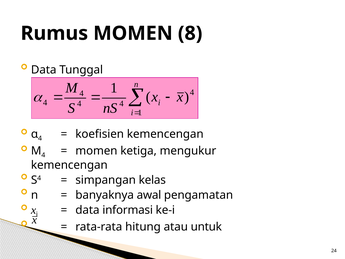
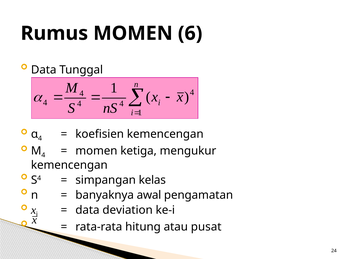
8: 8 -> 6
informasi: informasi -> deviation
untuk: untuk -> pusat
